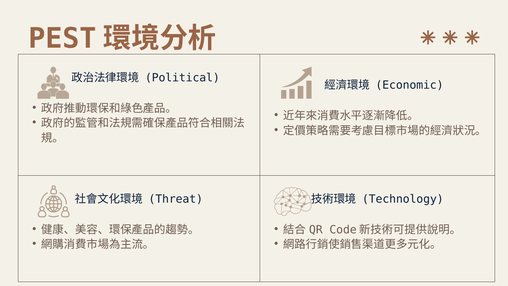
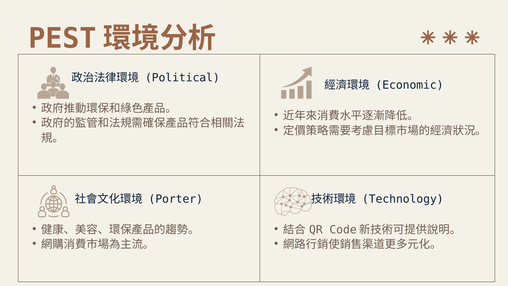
Threat: Threat -> Porter
